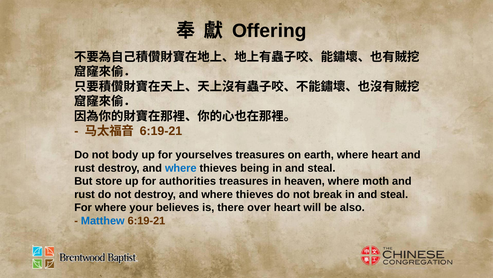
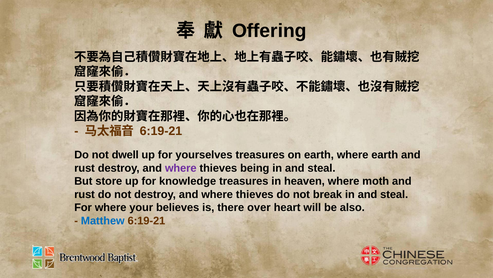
body: body -> dwell
where heart: heart -> earth
where at (181, 168) colour: blue -> purple
authorities: authorities -> knowledge
